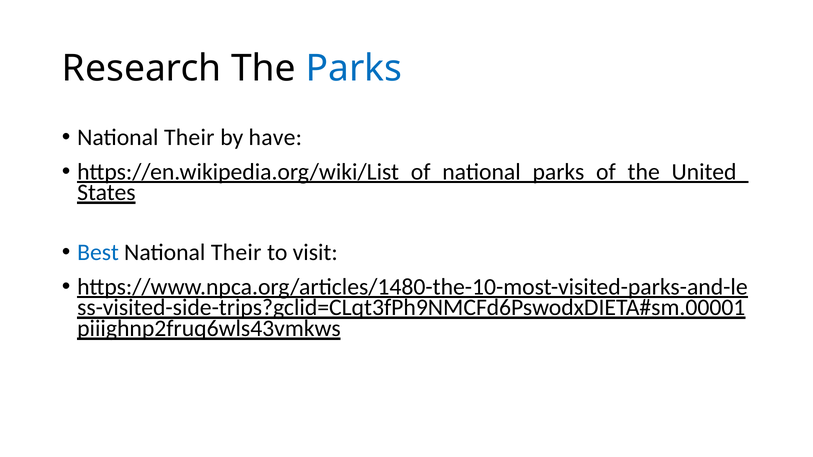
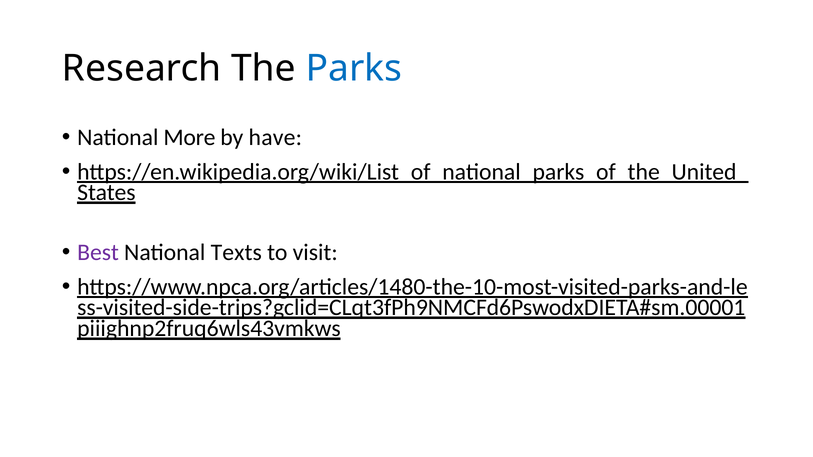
Their at (189, 137): Their -> More
Best colour: blue -> purple
Their at (236, 253): Their -> Texts
